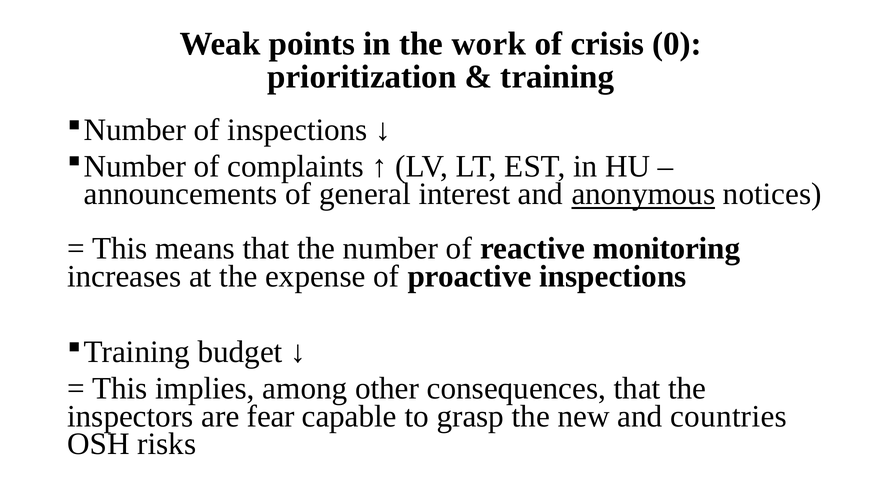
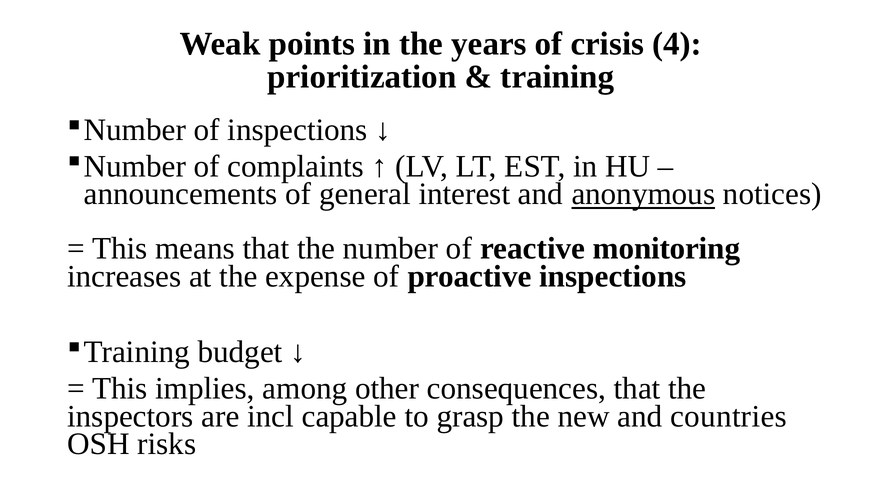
work: work -> years
0: 0 -> 4
fear: fear -> incl
